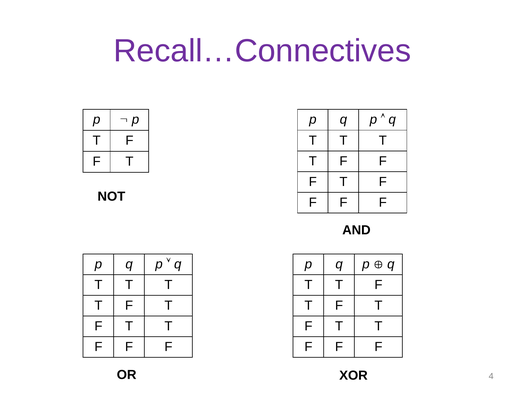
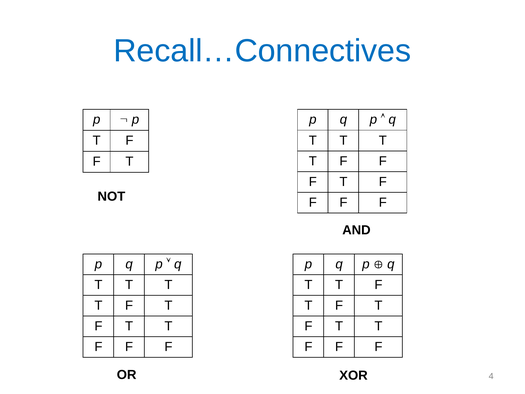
Recall…Connectives colour: purple -> blue
